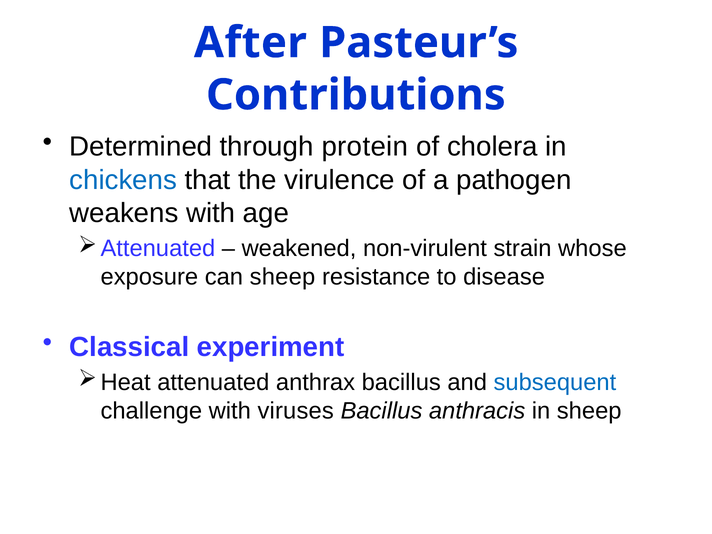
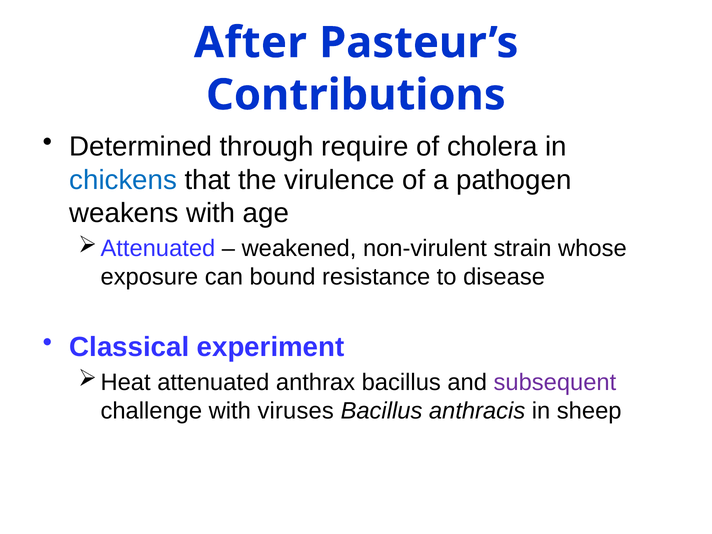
protein: protein -> require
can sheep: sheep -> bound
subsequent colour: blue -> purple
